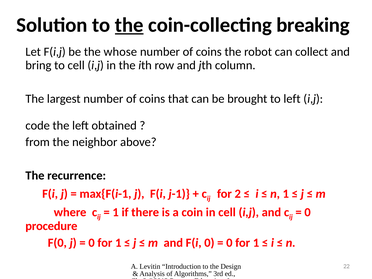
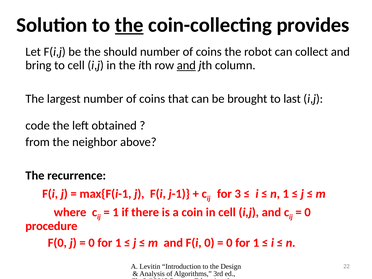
breaking: breaking -> provides
whose: whose -> should
and at (186, 65) underline: none -> present
to left: left -> last
2: 2 -> 3
